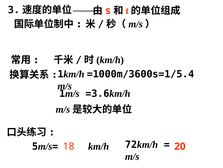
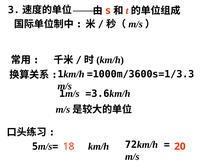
=1000m/3600s=1/5.4: =1000m/3600s=1/5.4 -> =1000m/3600s=1/3.3
